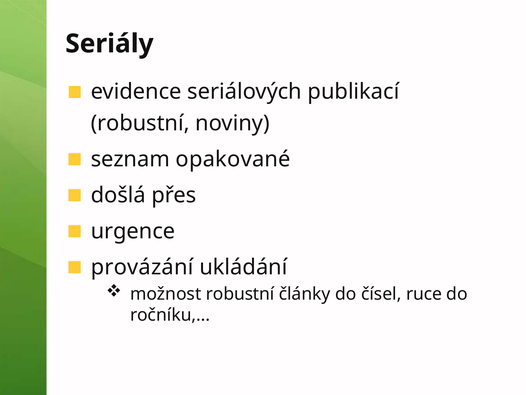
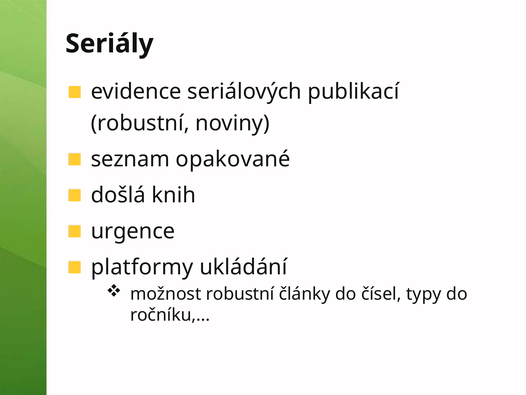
přes: přes -> knih
provázání: provázání -> platformy
ruce: ruce -> typy
